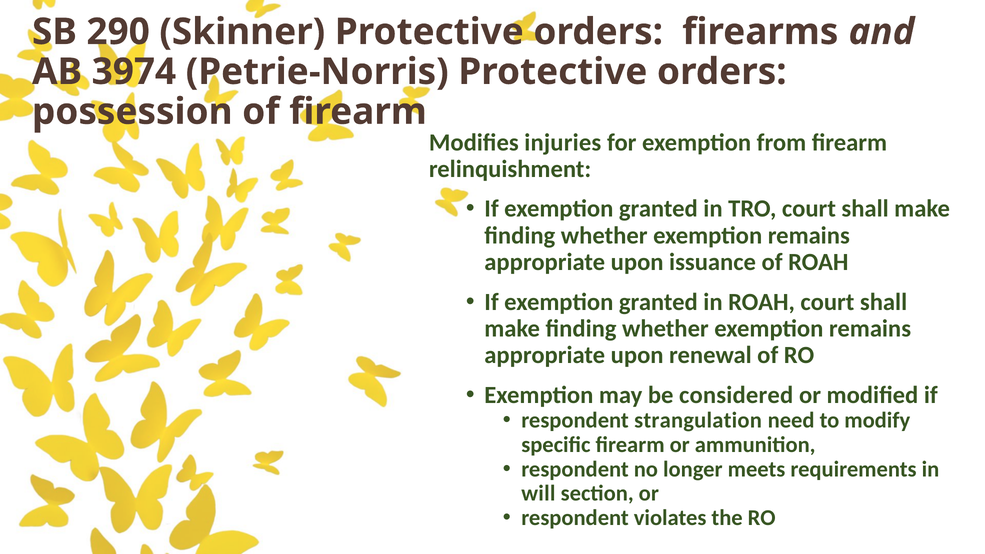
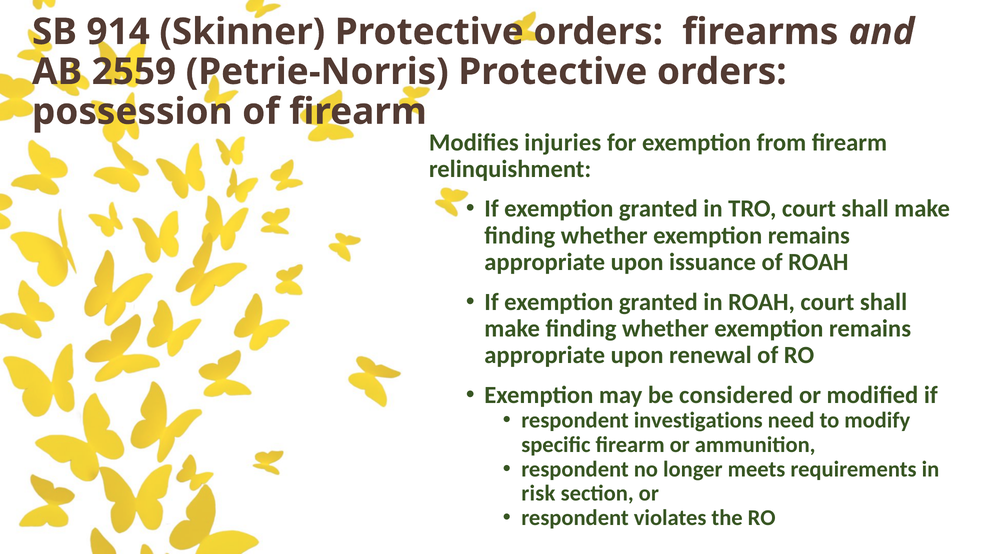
290: 290 -> 914
3974: 3974 -> 2559
strangulation: strangulation -> investigations
will: will -> risk
